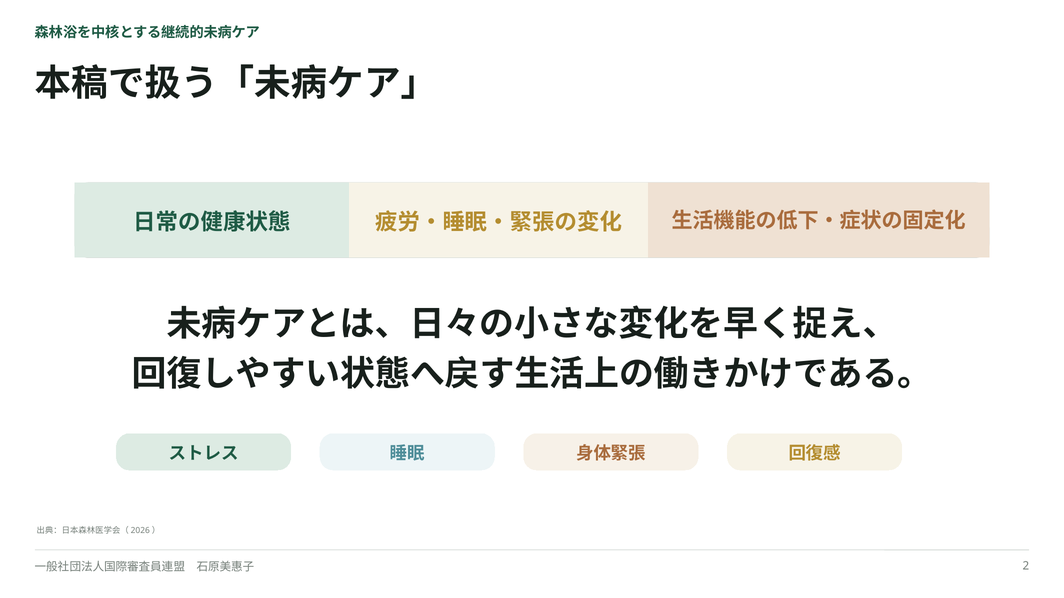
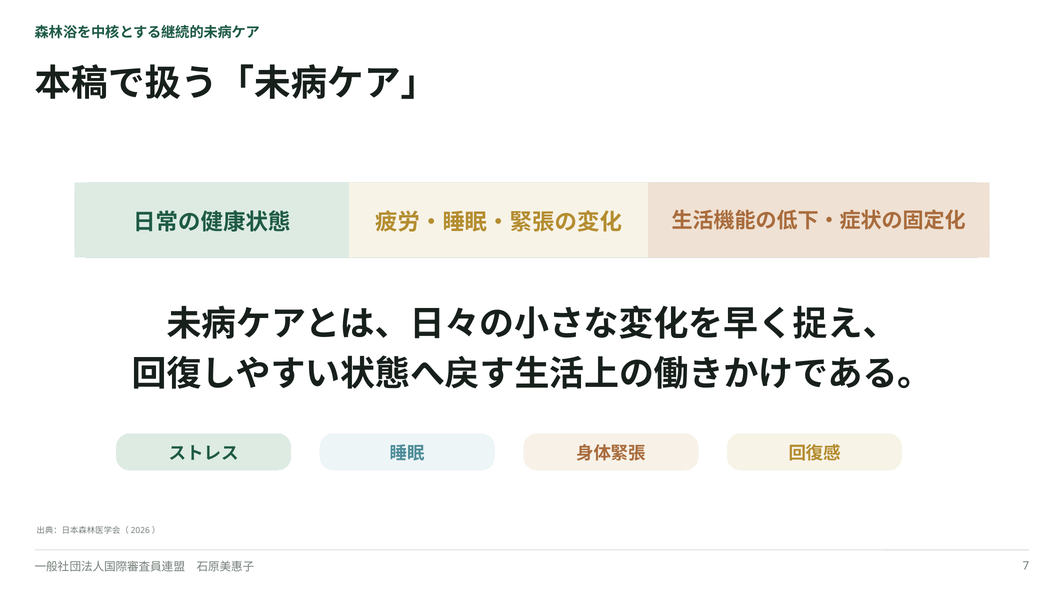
2: 2 -> 7
